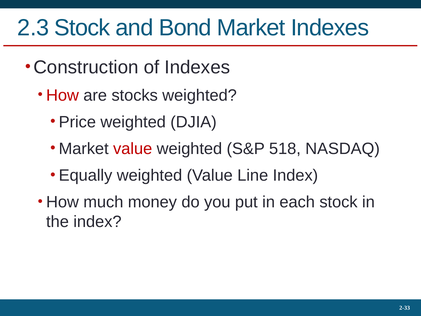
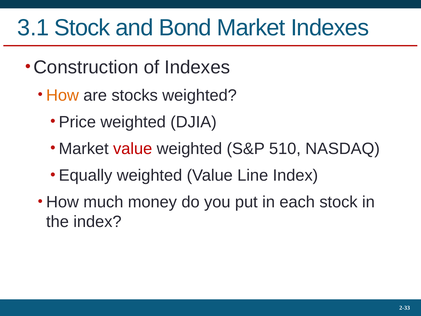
2.3: 2.3 -> 3.1
How at (63, 95) colour: red -> orange
518: 518 -> 510
